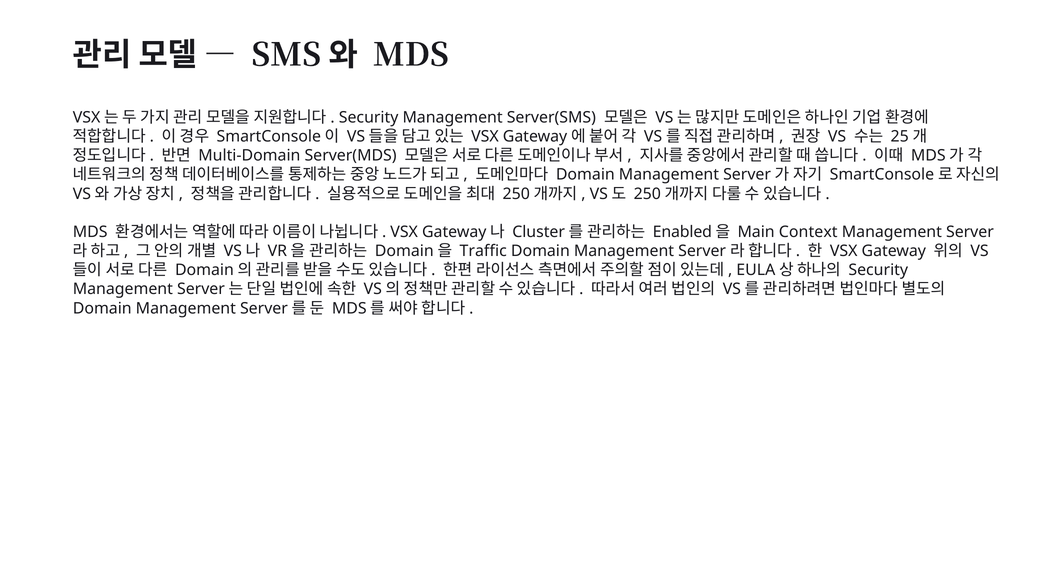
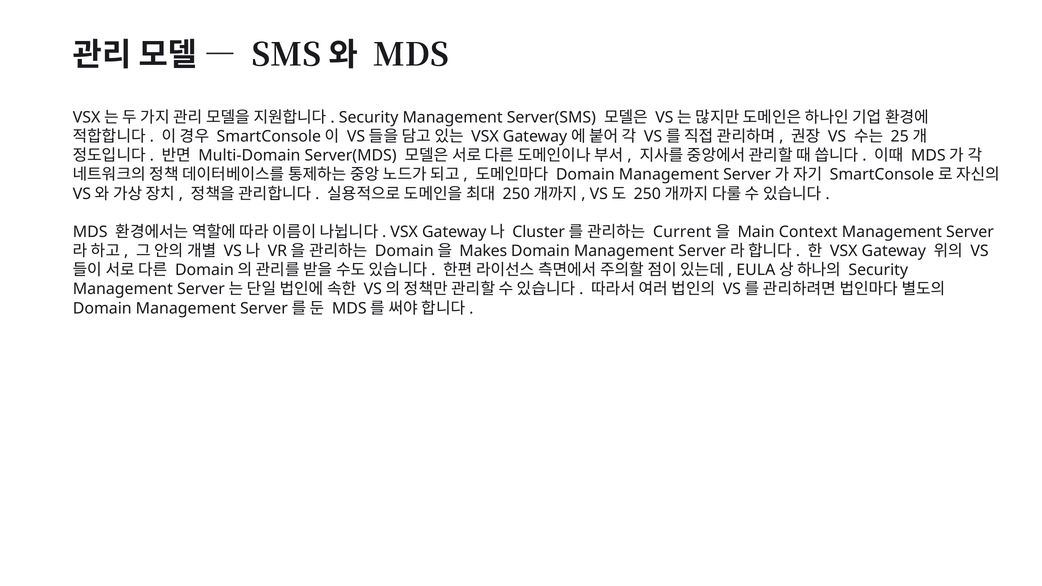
Enabled: Enabled -> Current
Traffic: Traffic -> Makes
